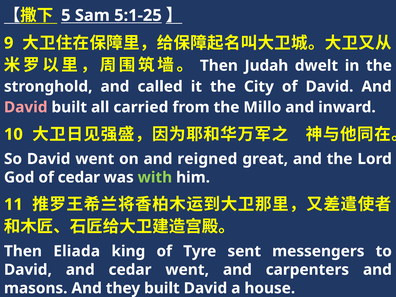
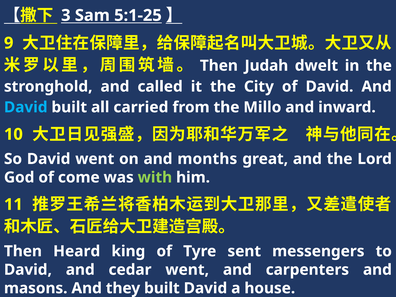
5: 5 -> 3
David at (26, 107) colour: pink -> light blue
reigned: reigned -> months
of cedar: cedar -> come
Eliada: Eliada -> Heard
